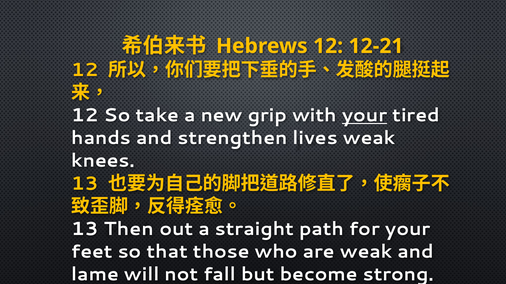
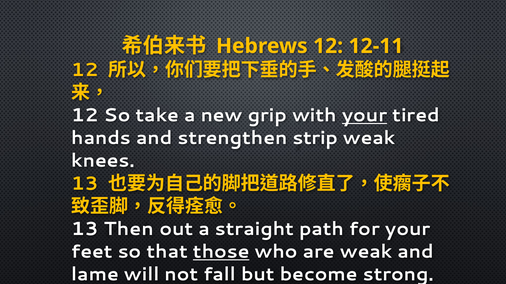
12-21: 12-21 -> 12-11
lives: lives -> strip
those underline: none -> present
